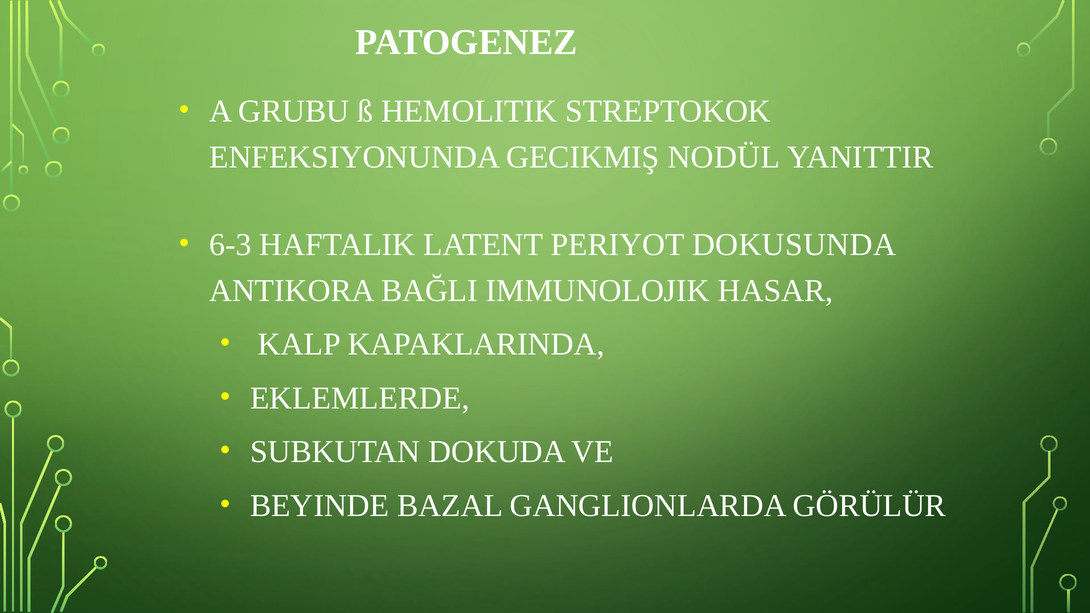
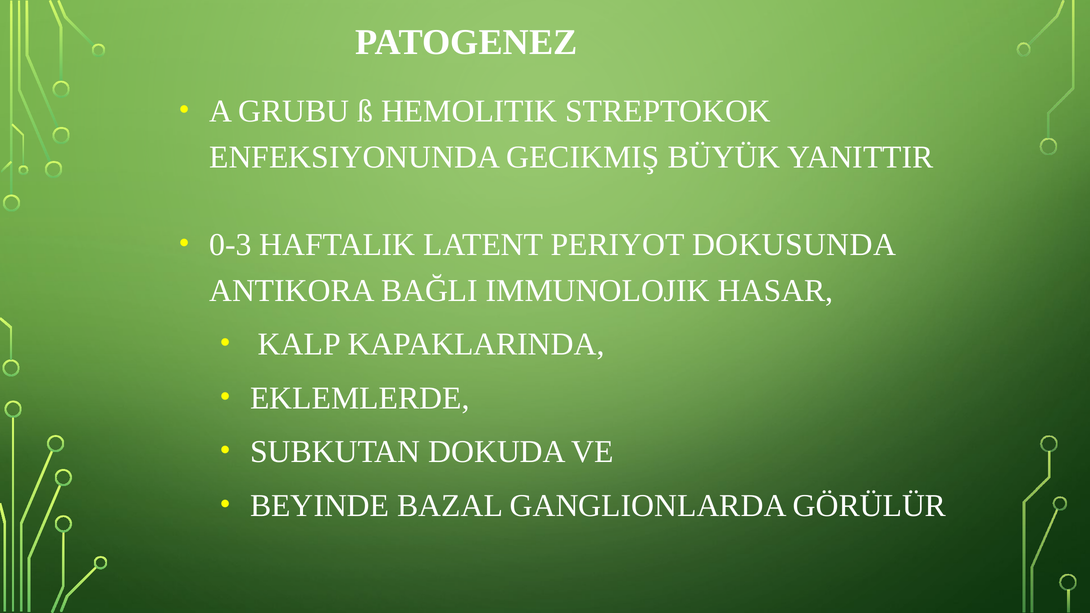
NODÜL: NODÜL -> BÜYÜK
6-3: 6-3 -> 0-3
